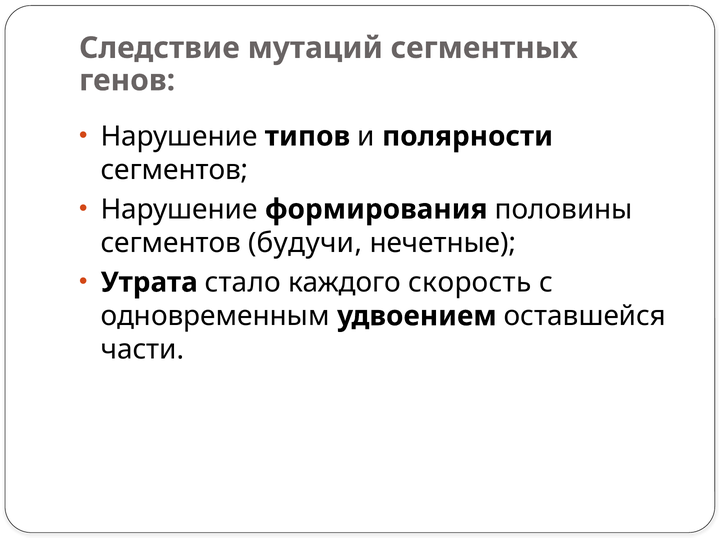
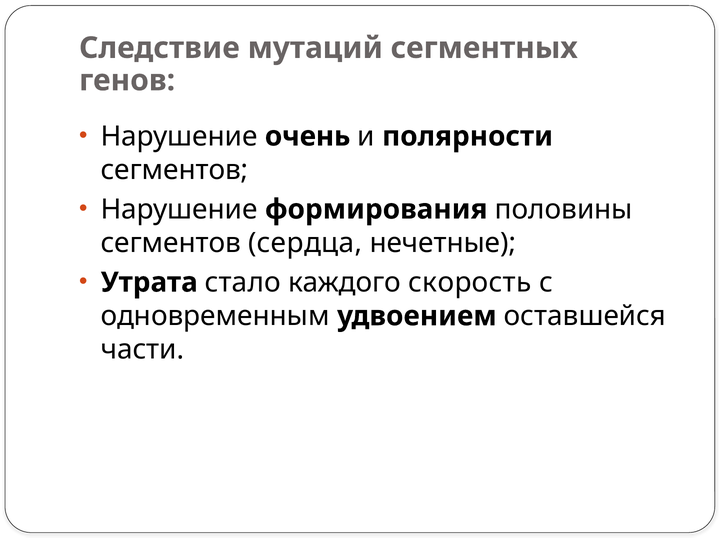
типов: типов -> очень
будучи: будучи -> сердца
